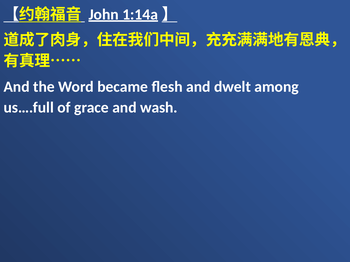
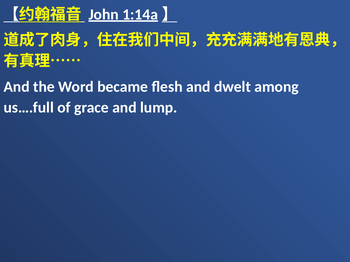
wash: wash -> lump
